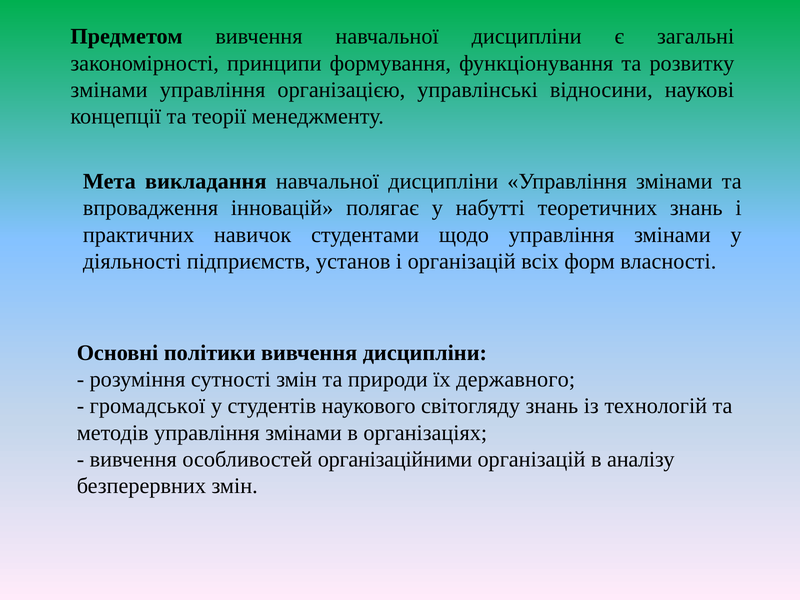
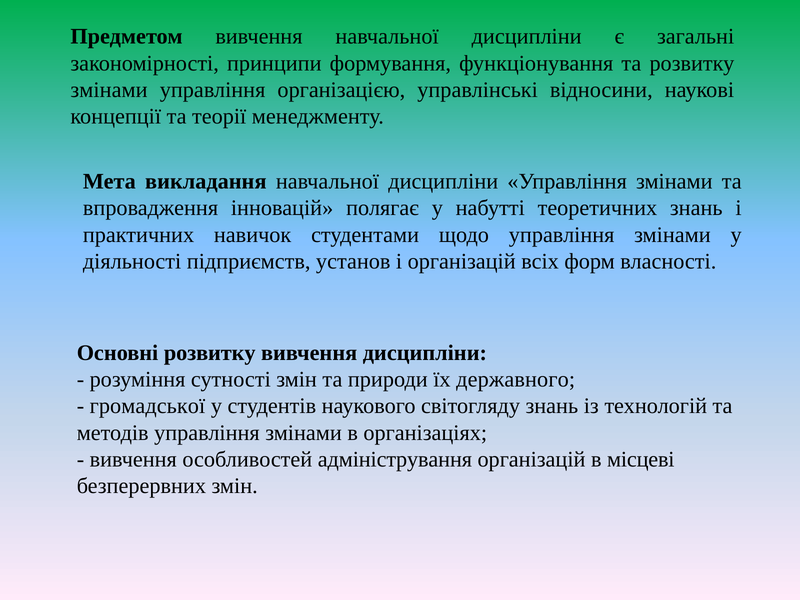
Основні політики: політики -> розвитку
організаційними: організаційними -> адміністрування
аналізу: аналізу -> місцеві
